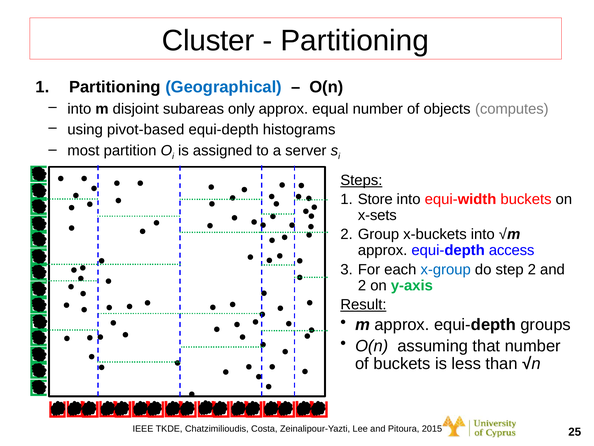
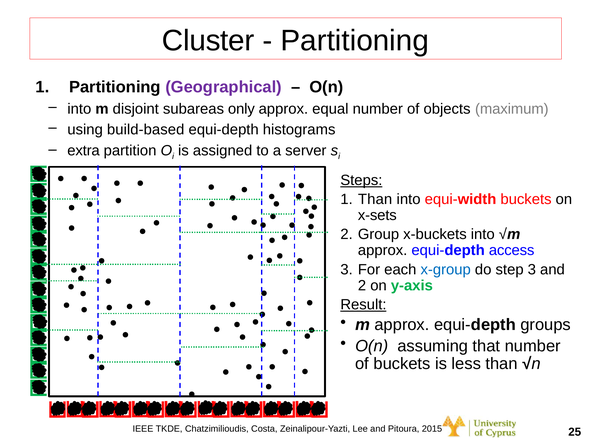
Geographical colour: blue -> purple
computes: computes -> maximum
pivot-based: pivot-based -> build-based
most: most -> extra
1 Store: Store -> Than
step 2: 2 -> 3
